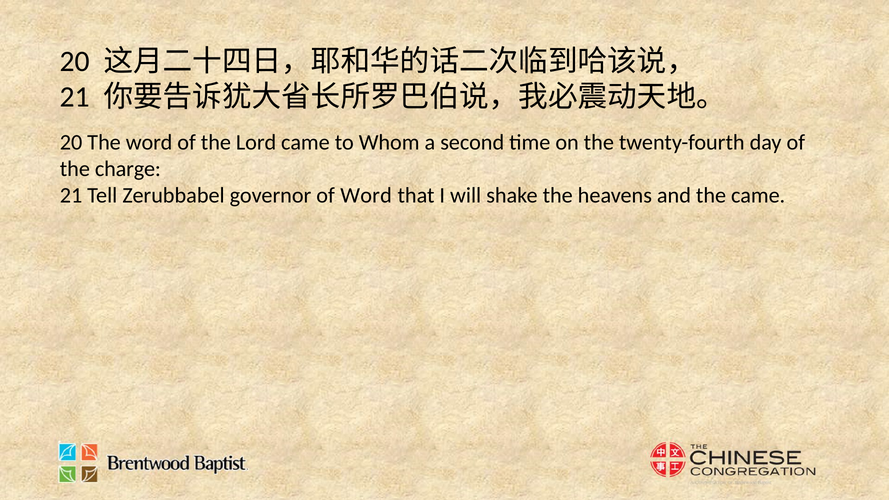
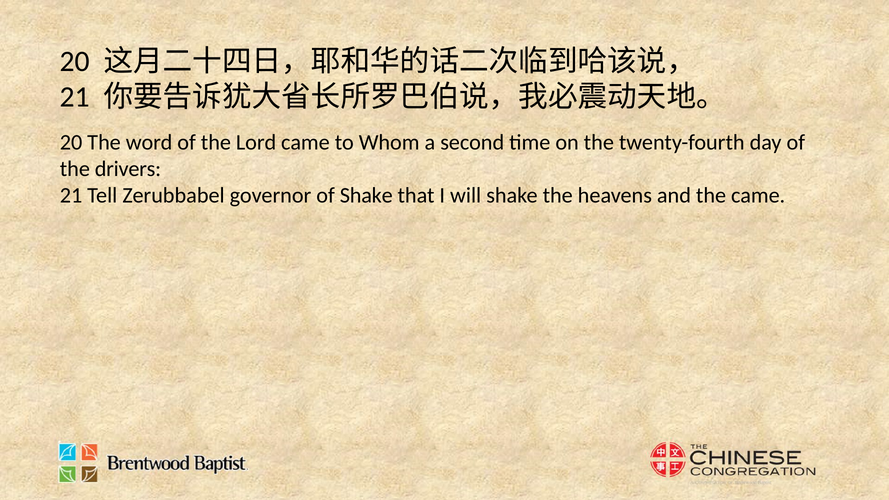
charge: charge -> drivers
of Word: Word -> Shake
